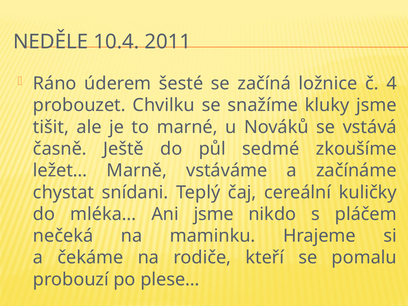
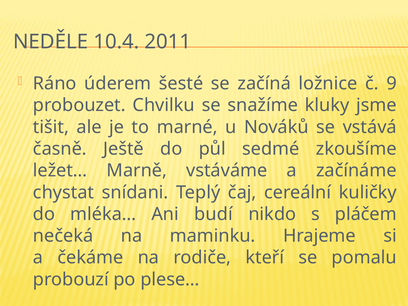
4: 4 -> 9
Ani jsme: jsme -> budí
